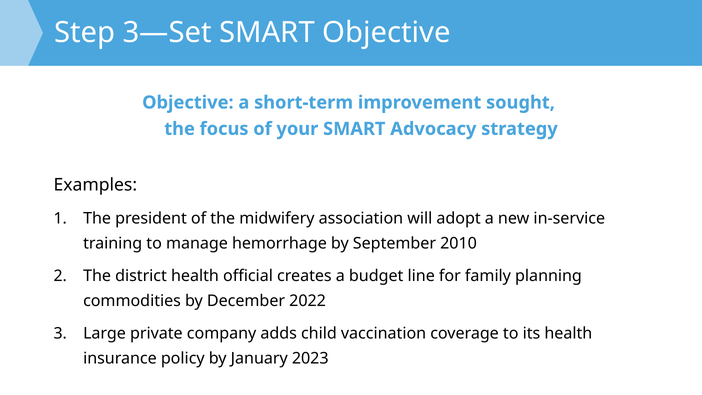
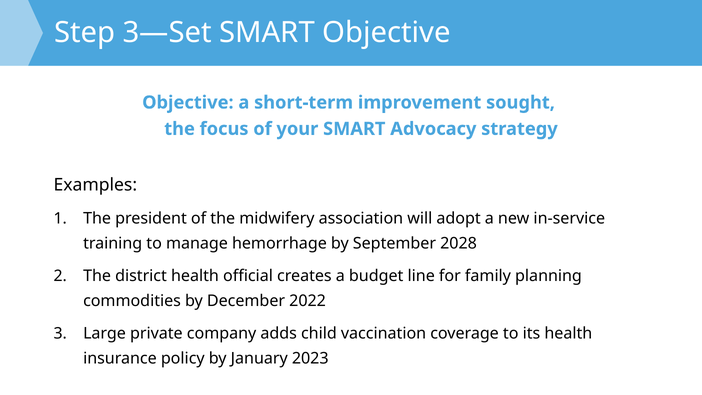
2010: 2010 -> 2028
